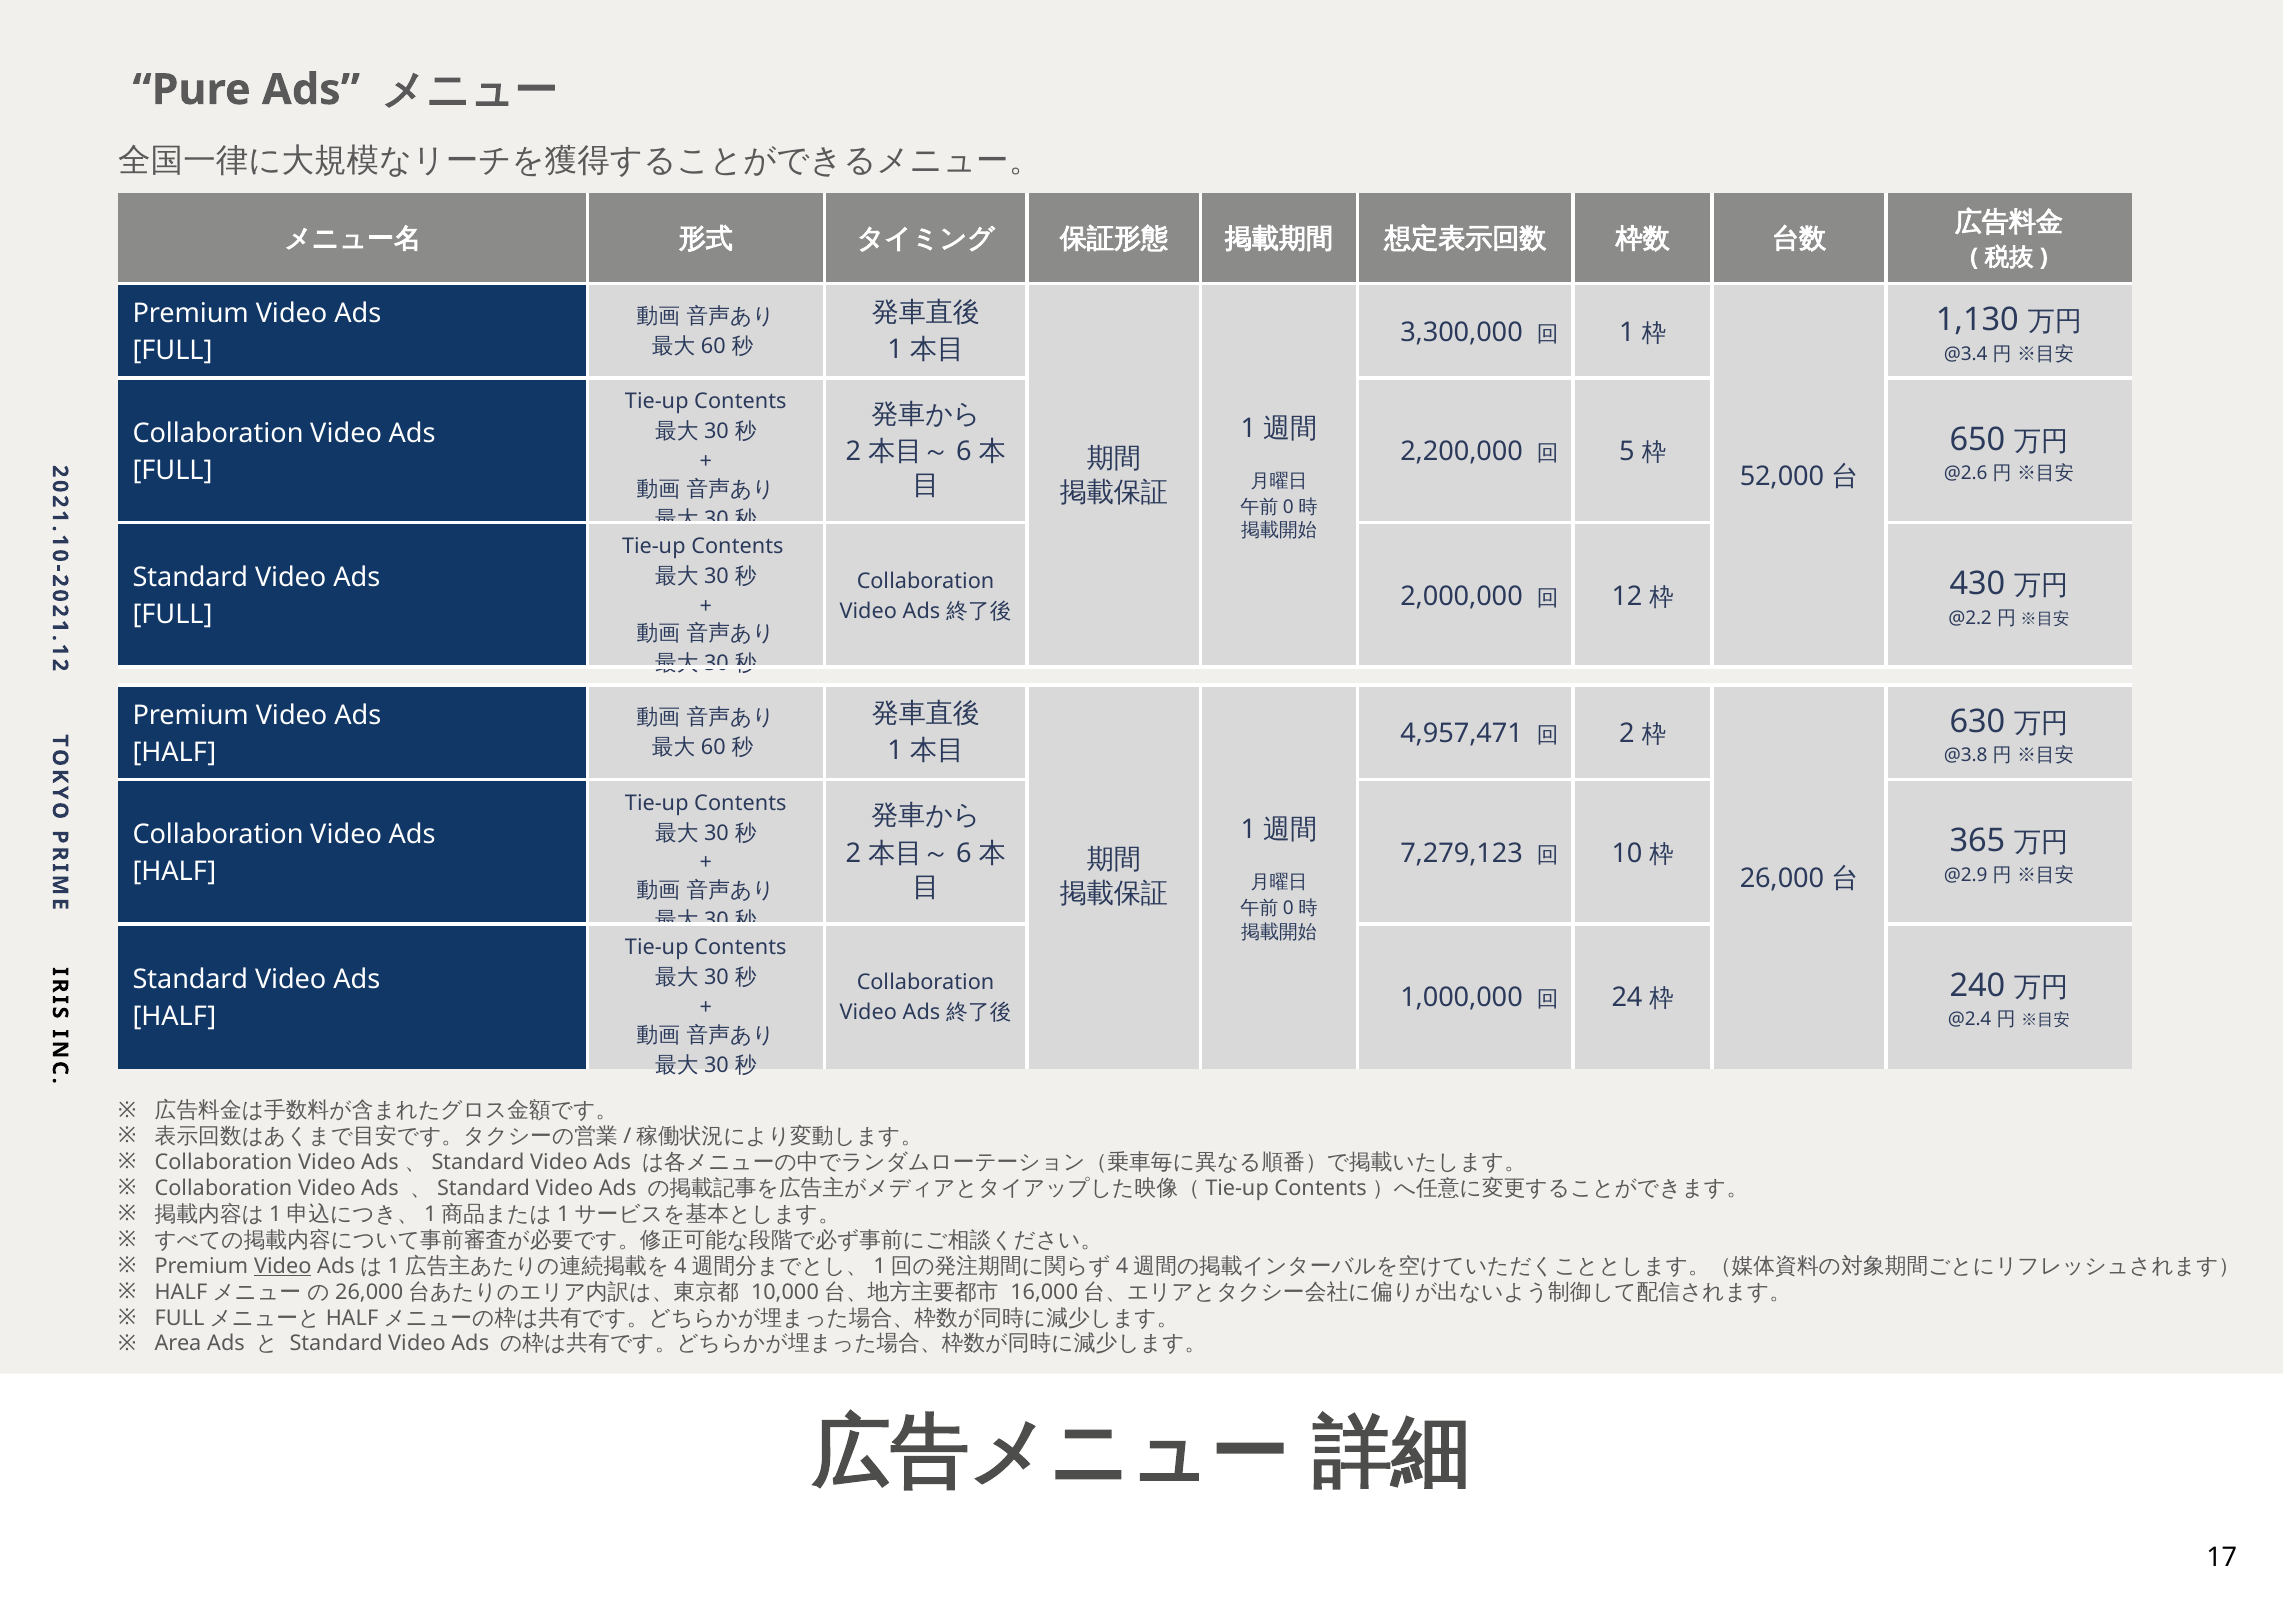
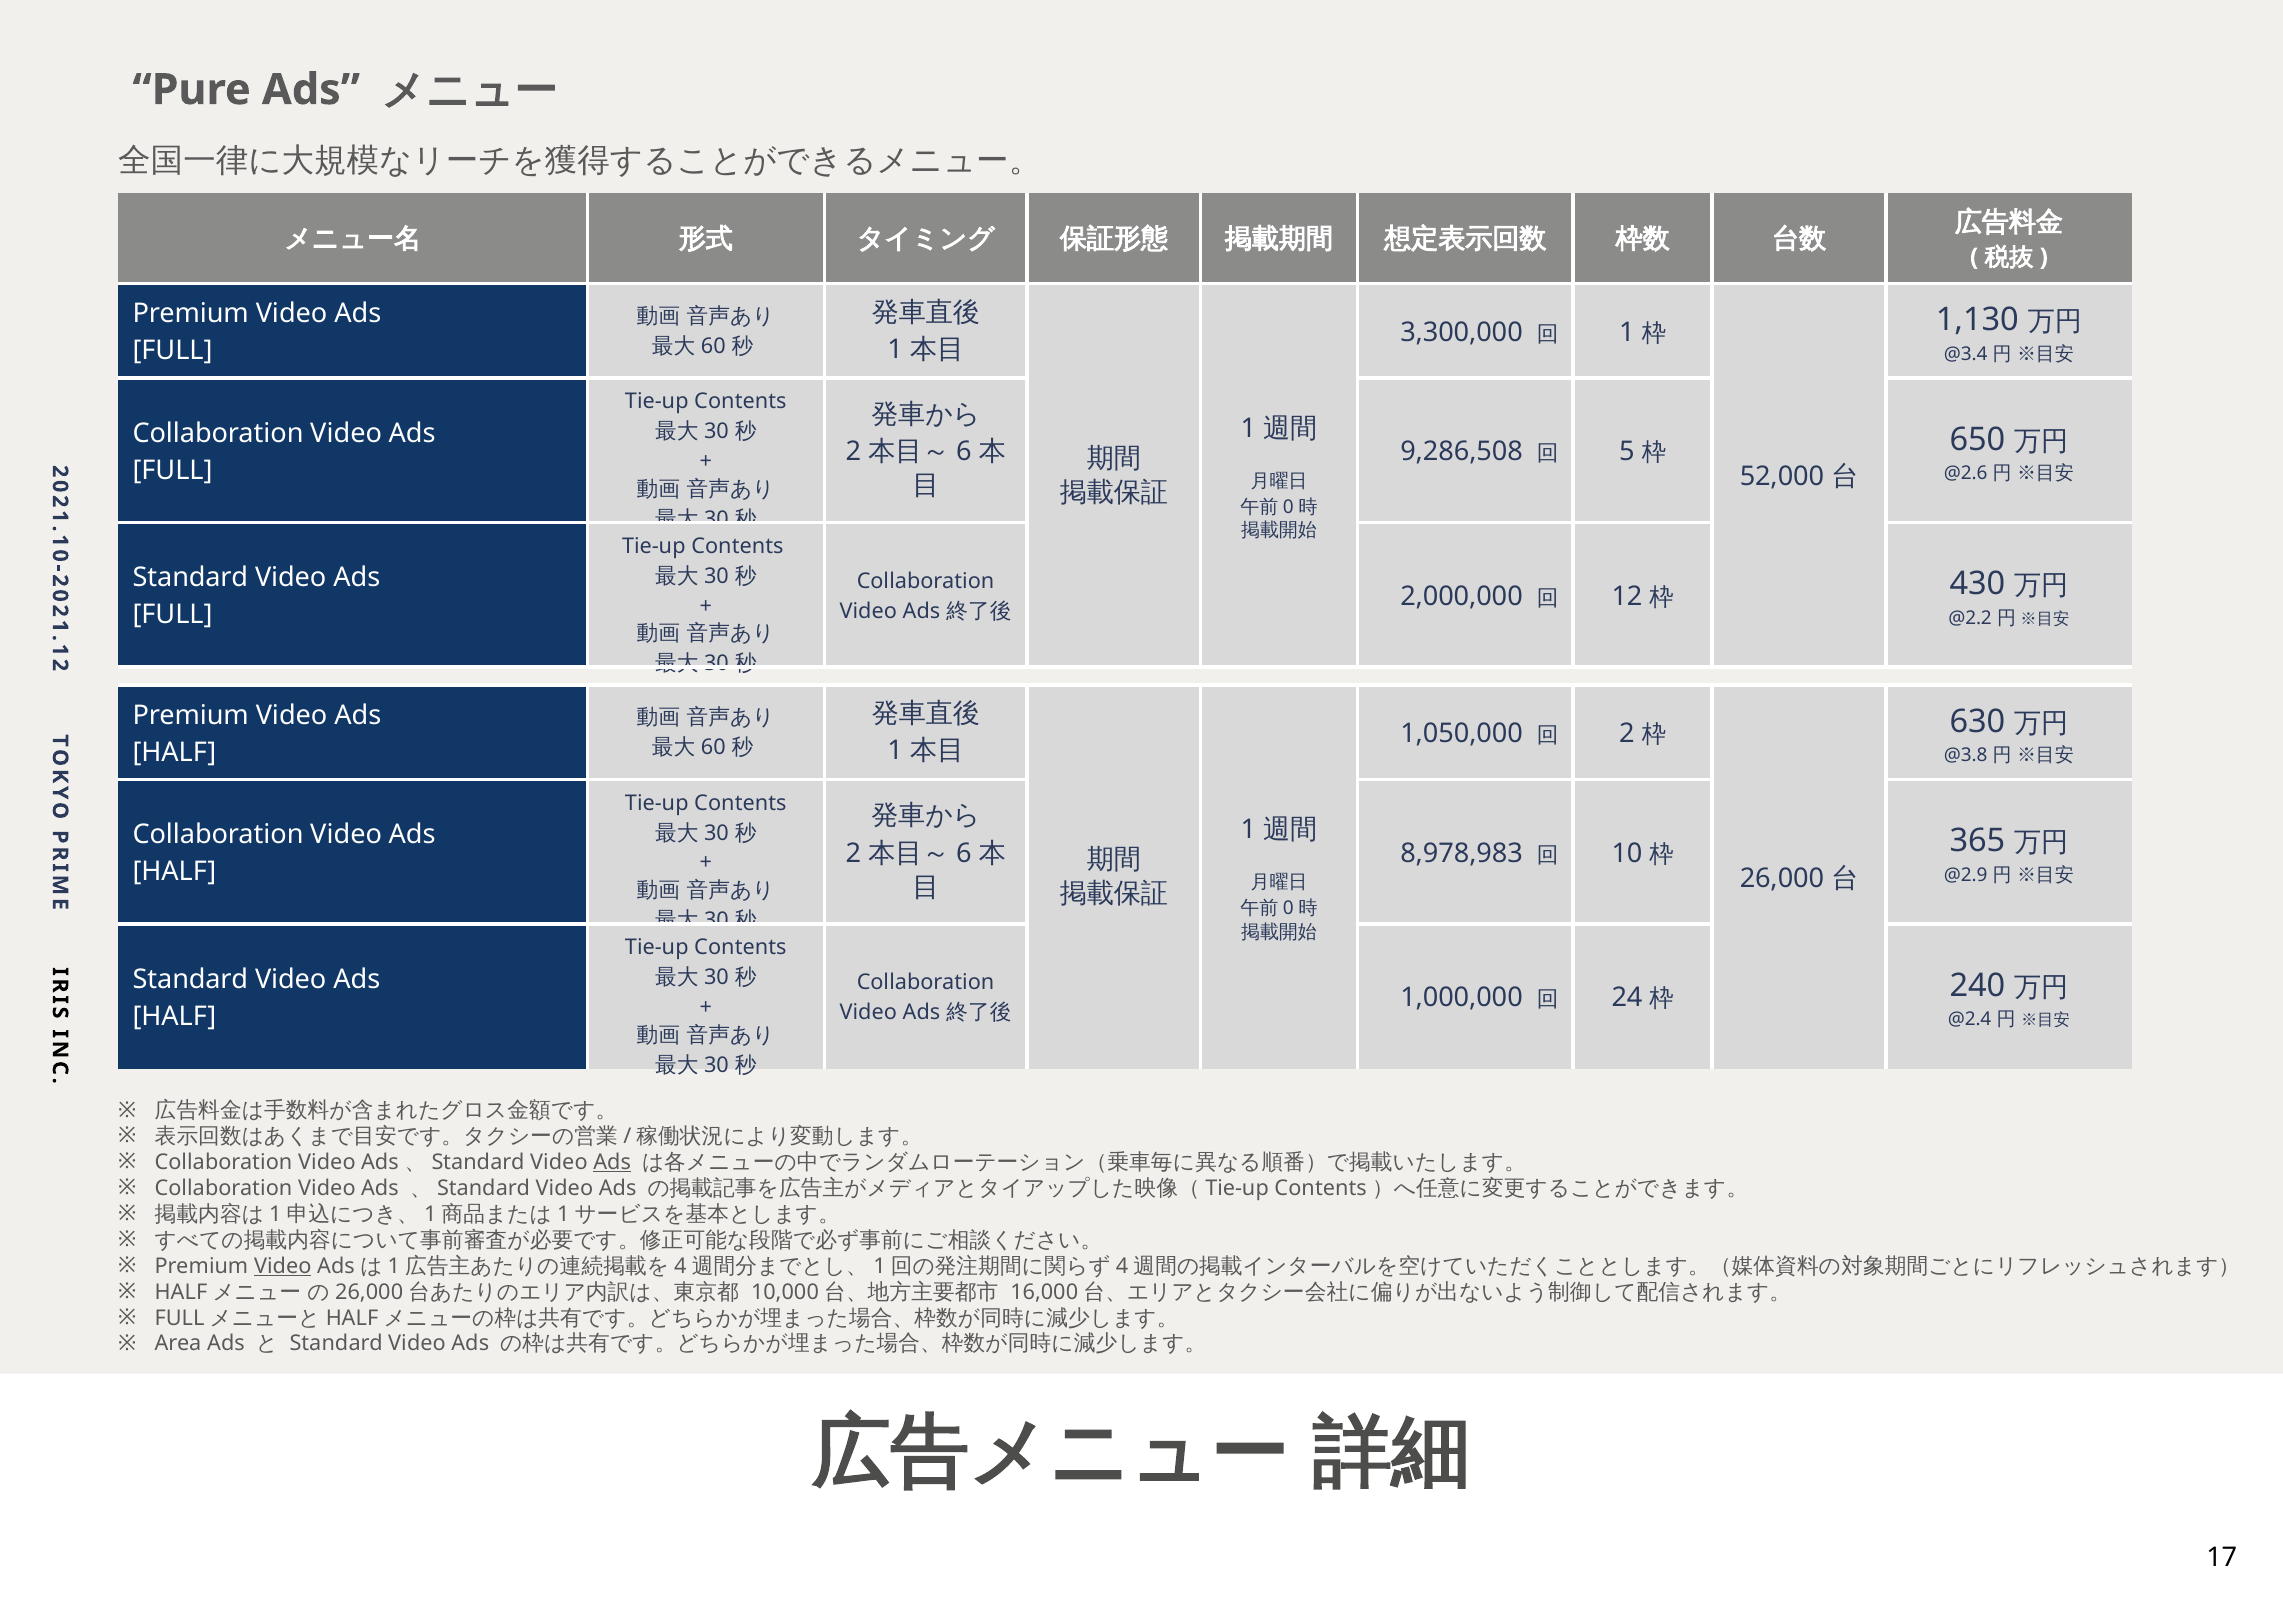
2,200,000: 2,200,000 -> 9,286,508
4,957,471: 4,957,471 -> 1,050,000
7,279,123: 7,279,123 -> 8,978,983
Ads at (612, 1162) underline: none -> present
